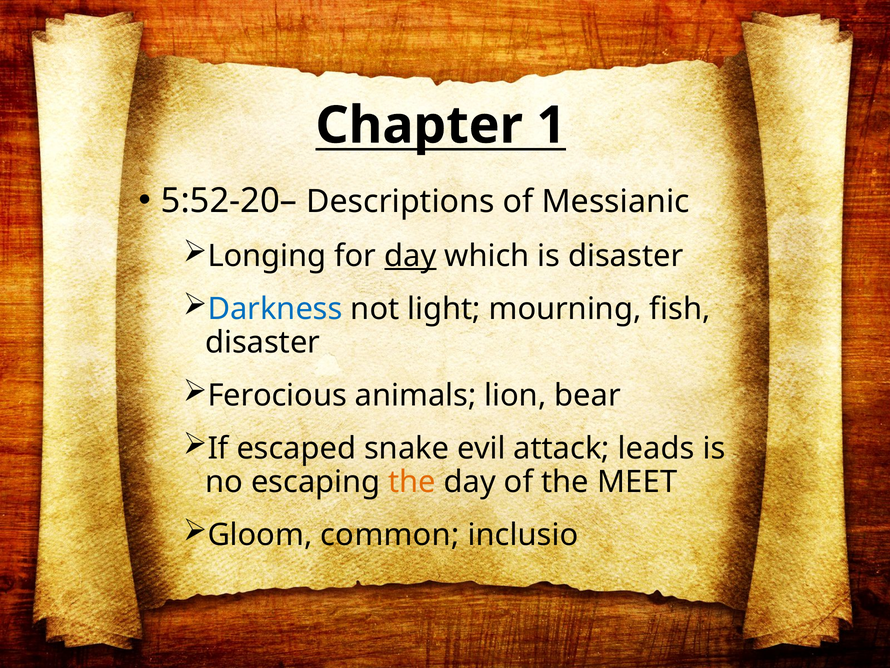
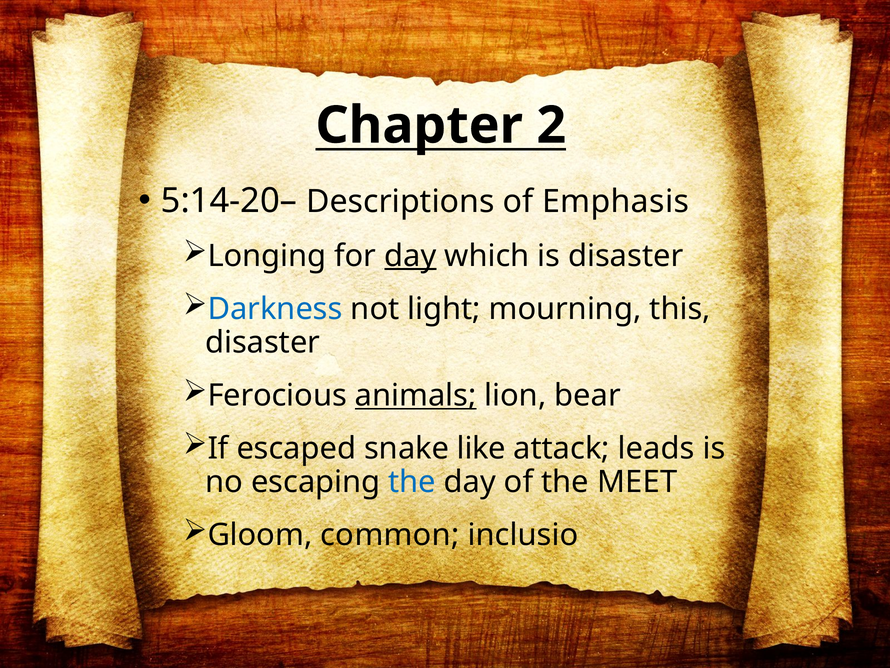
1: 1 -> 2
5:52-20–: 5:52-20– -> 5:14-20–
Messianic: Messianic -> Emphasis
fish: fish -> this
animals underline: none -> present
evil: evil -> like
the at (412, 482) colour: orange -> blue
